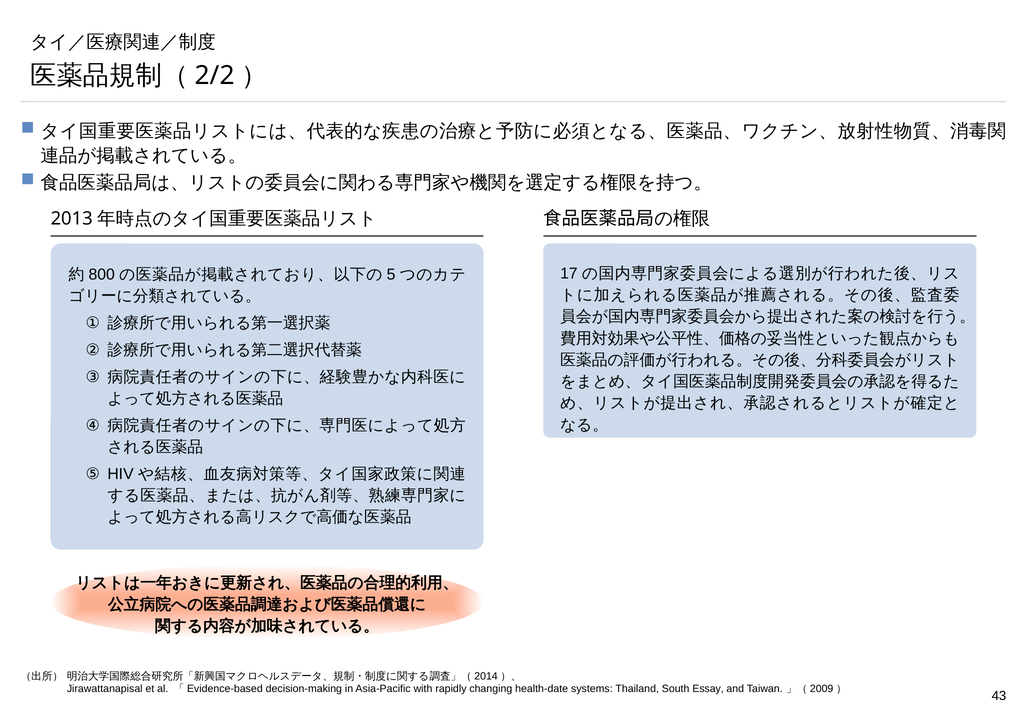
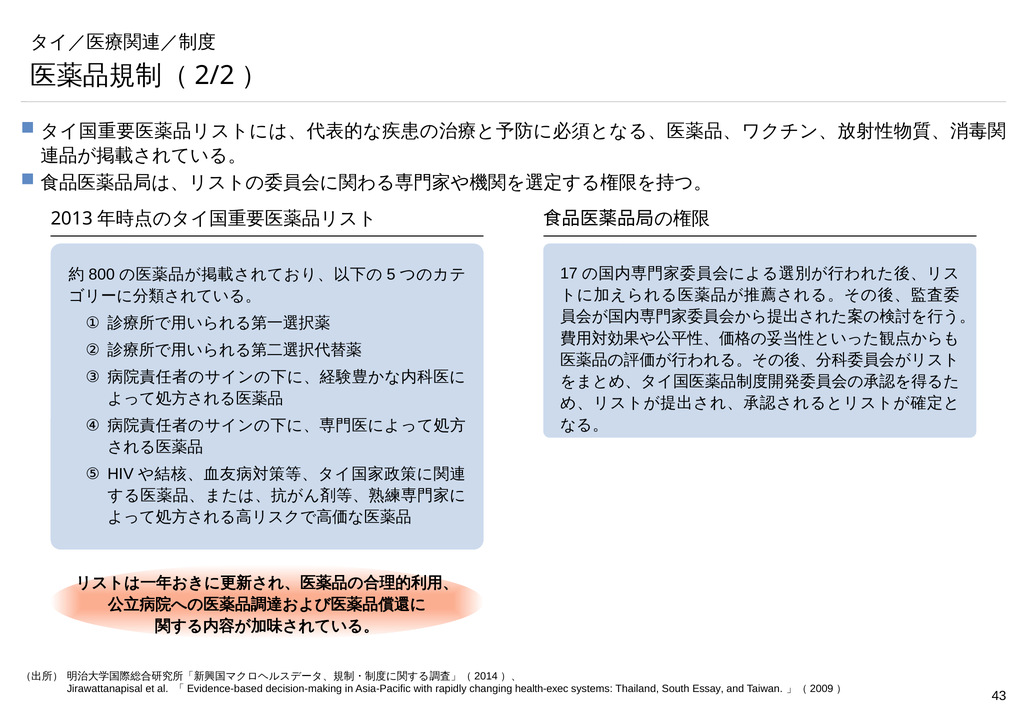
health-date: health-date -> health-exec
